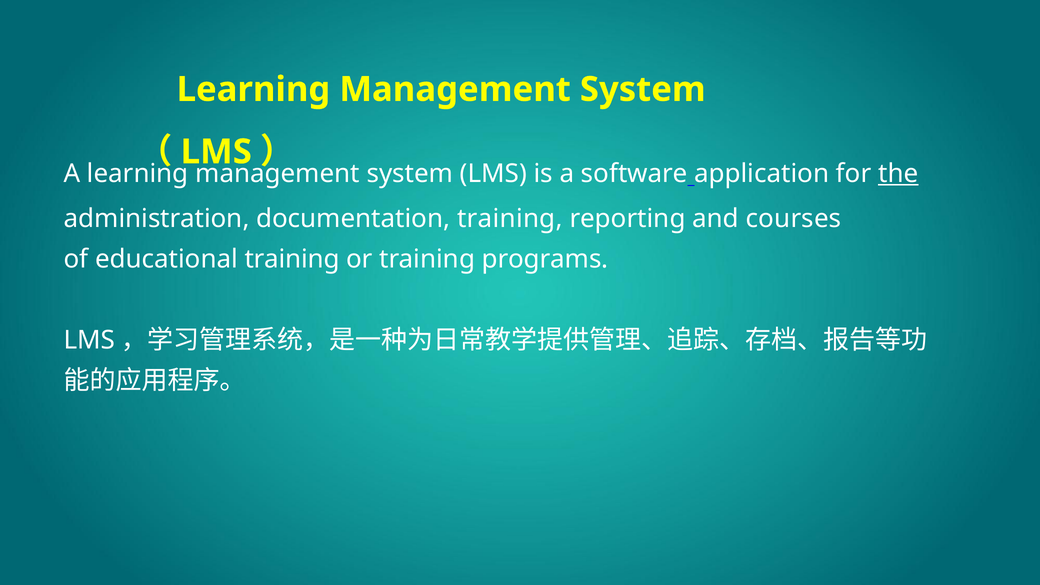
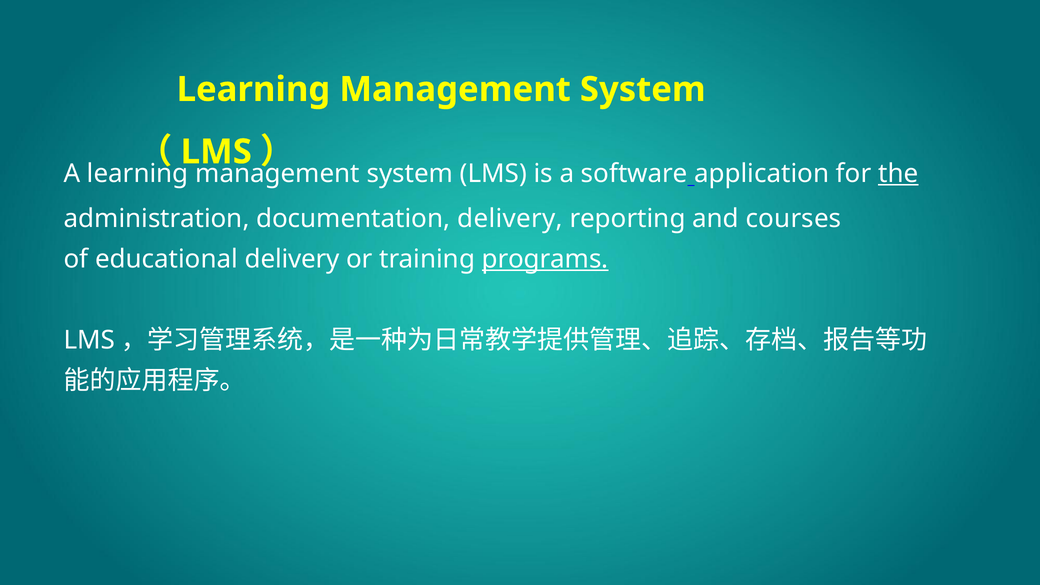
documentation training: training -> delivery
educational training: training -> delivery
programs underline: none -> present
